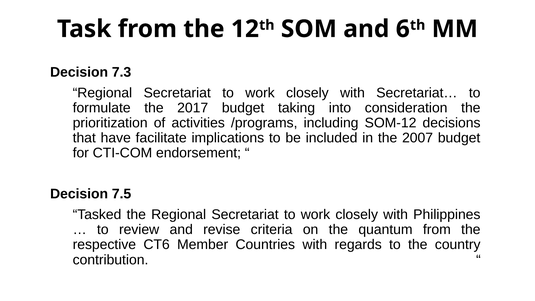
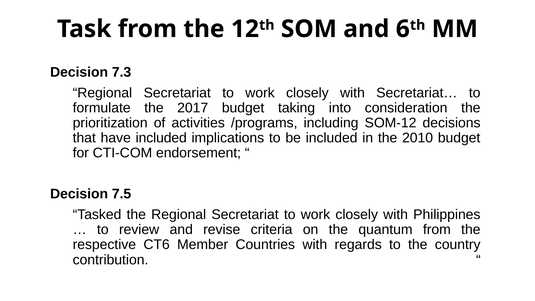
have facilitate: facilitate -> included
2007: 2007 -> 2010
